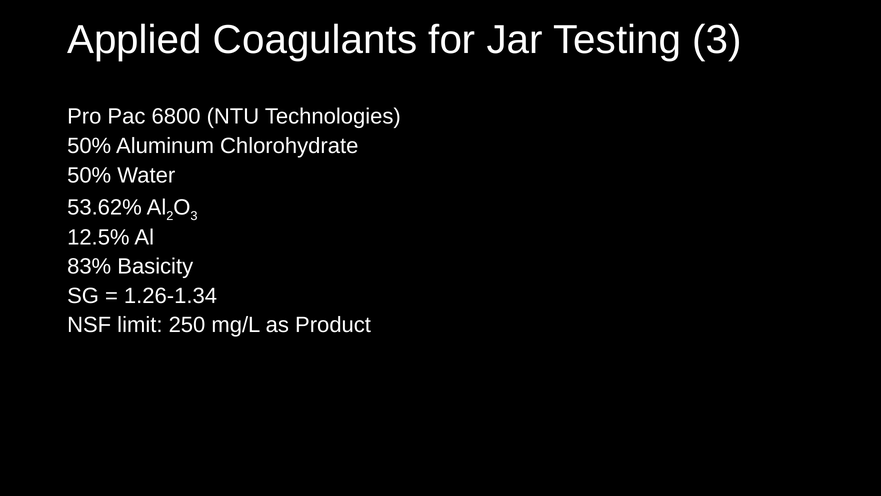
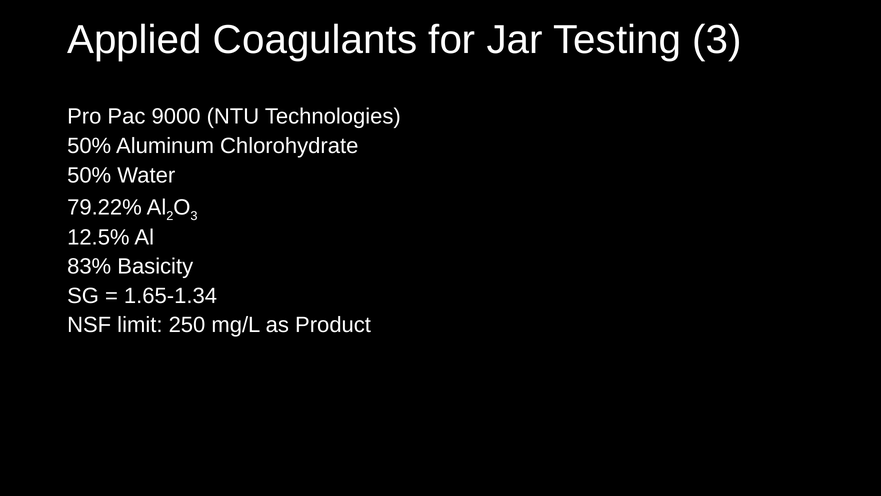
6800: 6800 -> 9000
53.62%: 53.62% -> 79.22%
1.26-1.34: 1.26-1.34 -> 1.65-1.34
